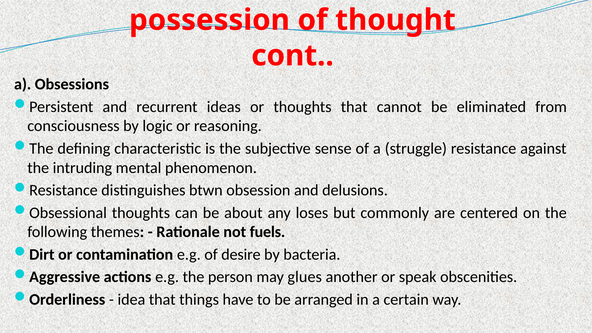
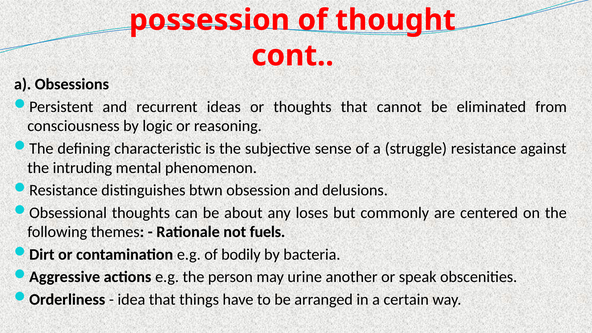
desire: desire -> bodily
glues: glues -> urine
